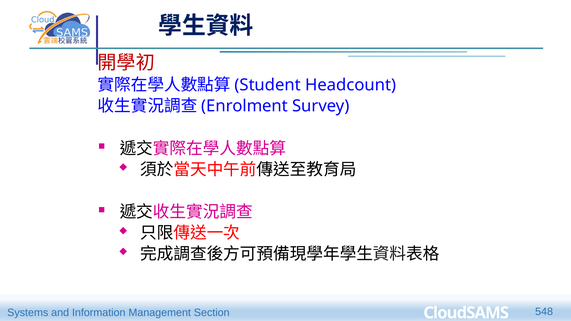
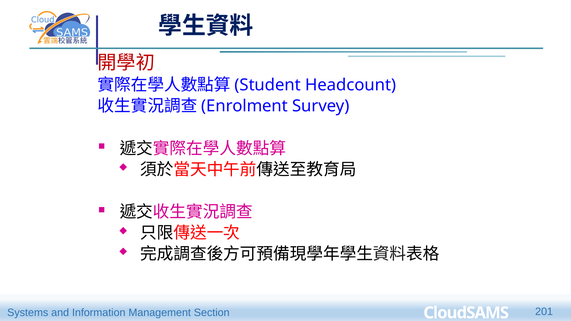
548: 548 -> 201
